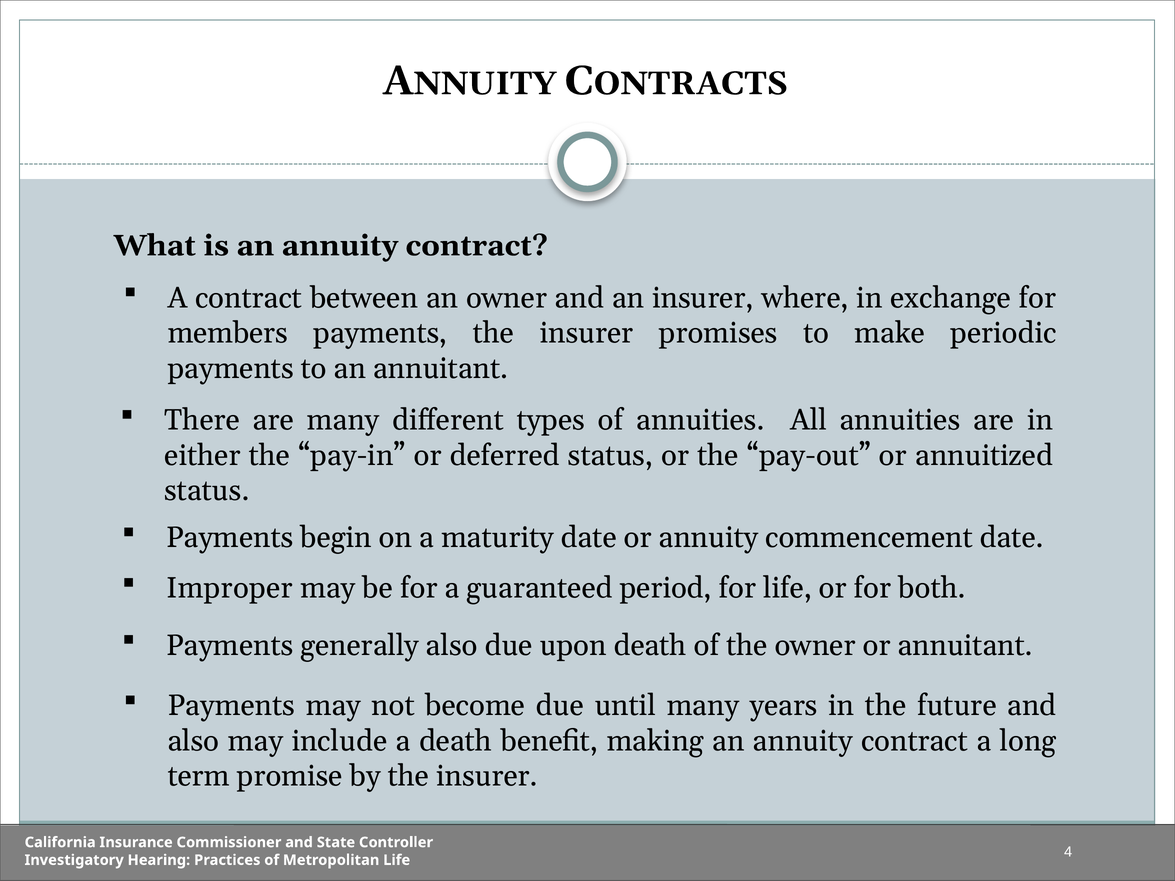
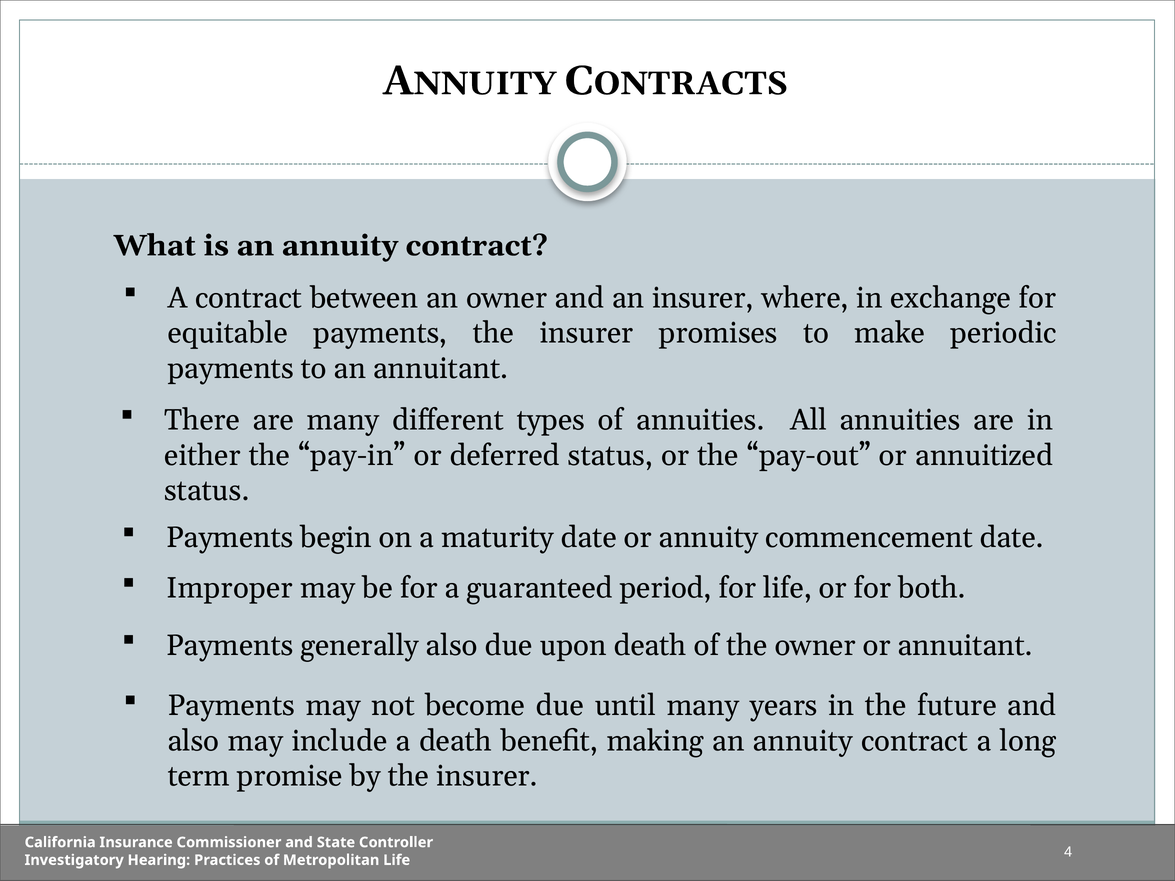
members: members -> equitable
